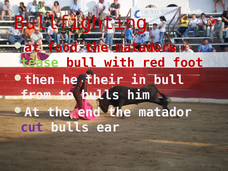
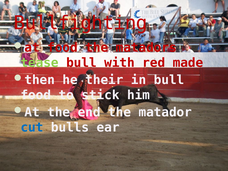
foot: foot -> made
from at (36, 95): from -> food
to bulls: bulls -> stick
cut colour: purple -> blue
